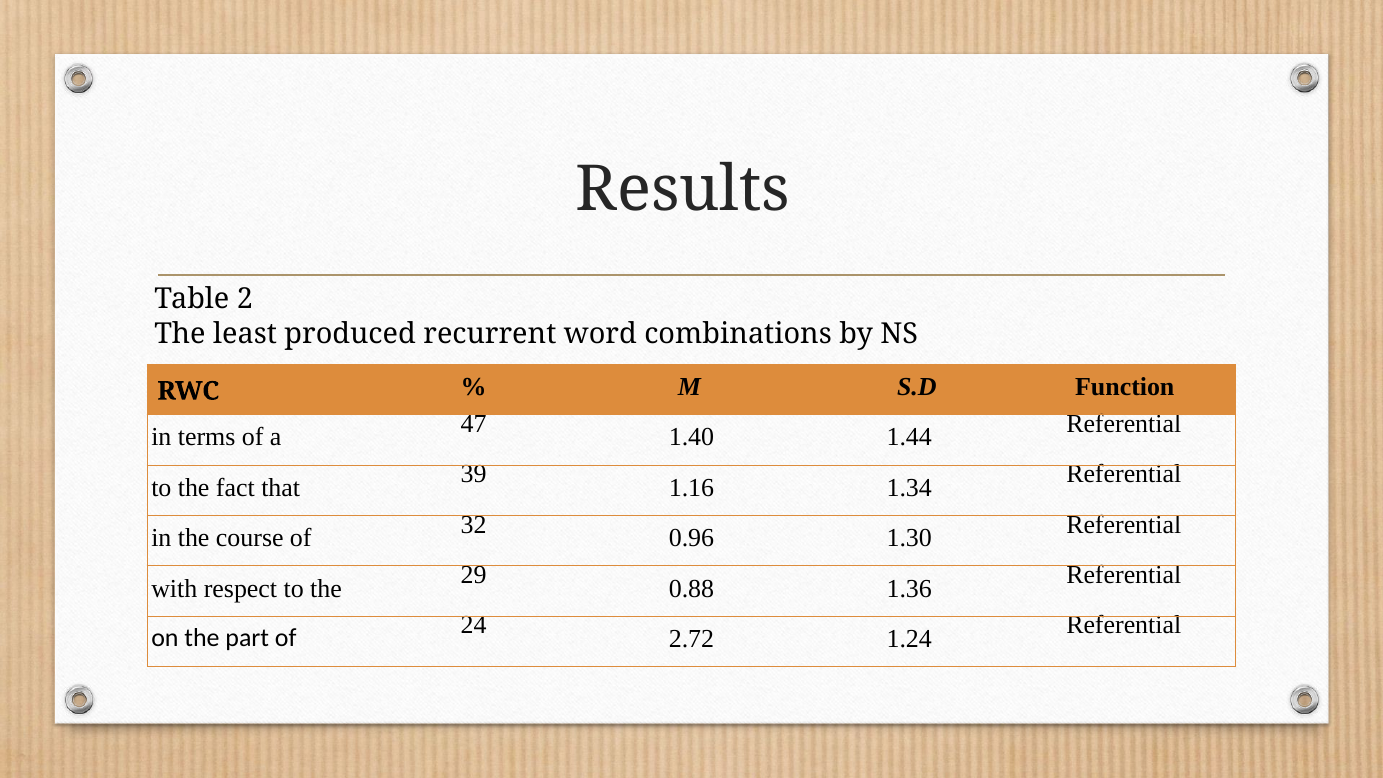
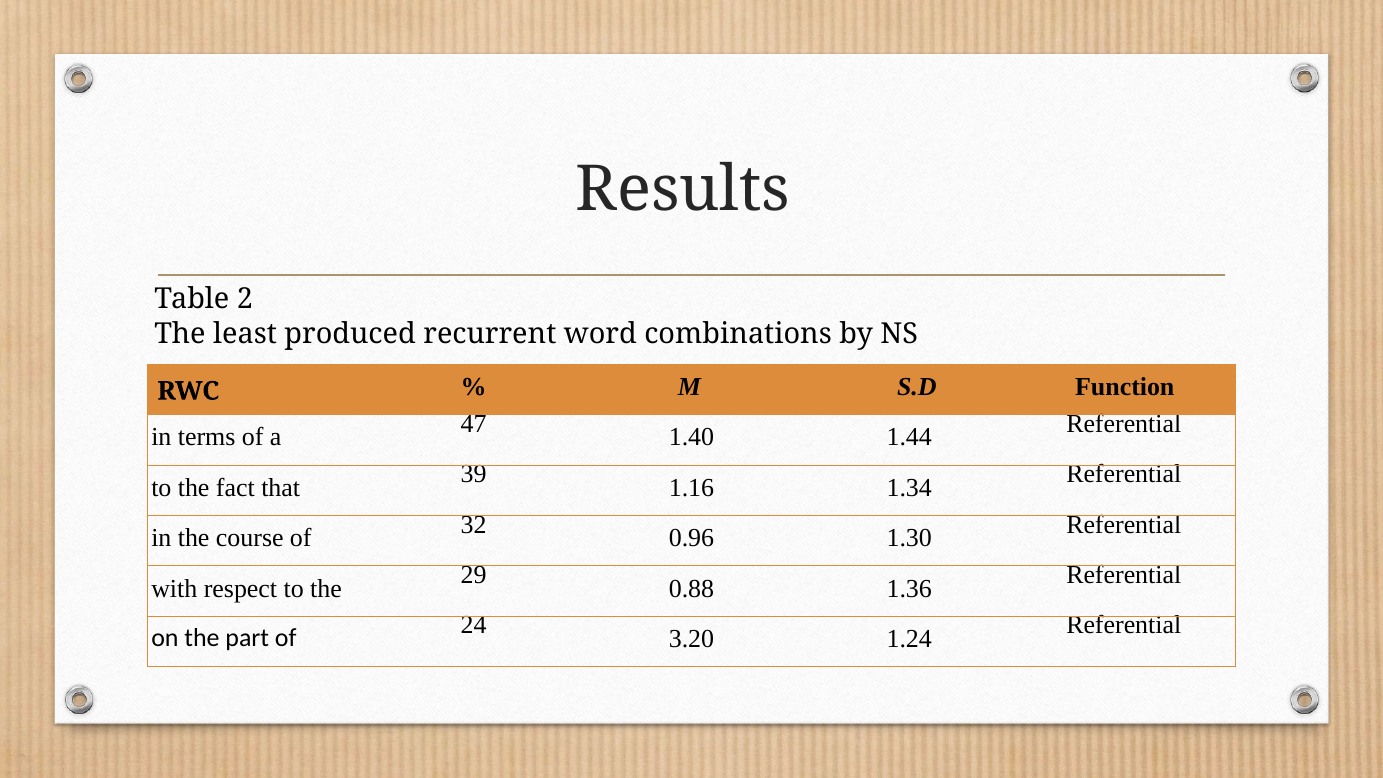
2.72: 2.72 -> 3.20
